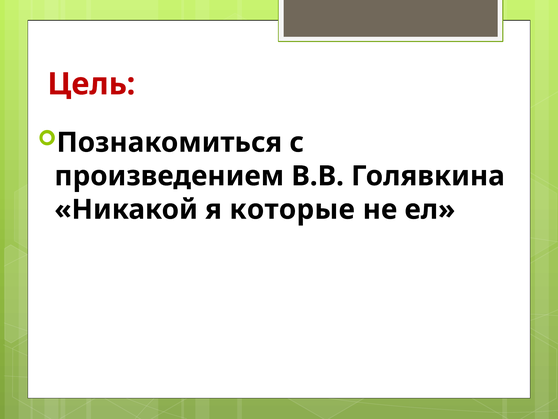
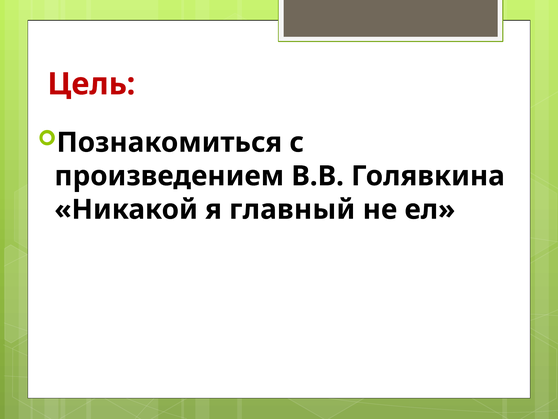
которые: которые -> главный
